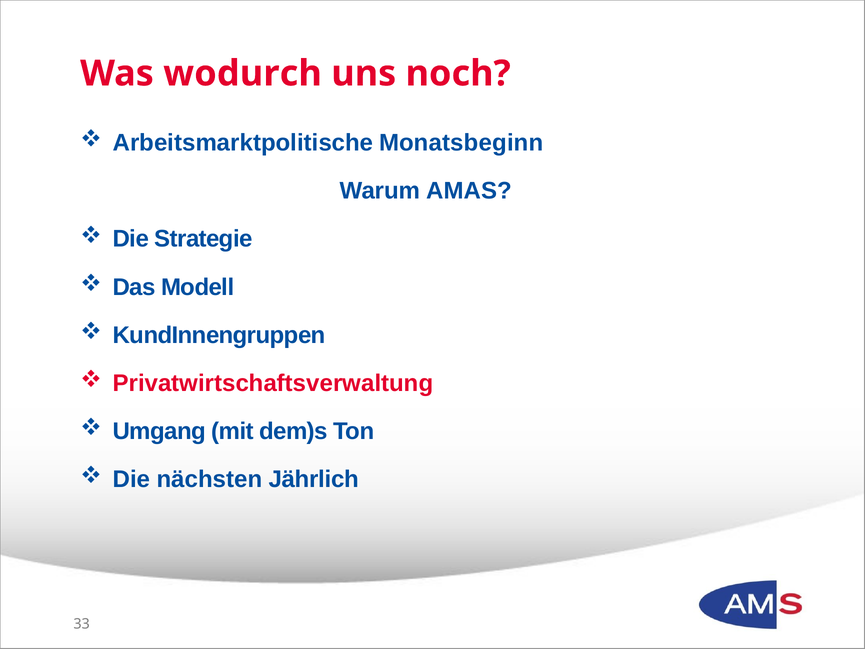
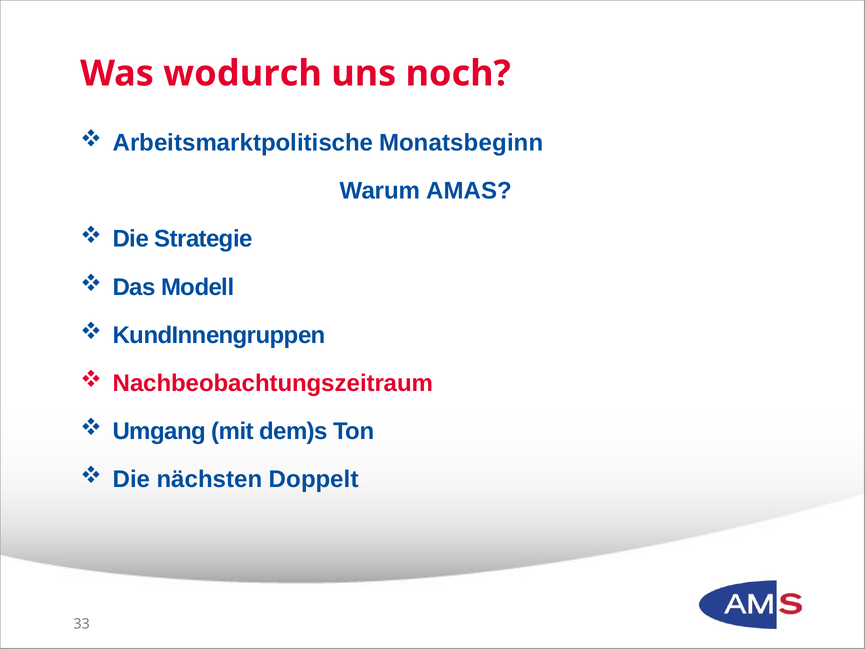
Privatwirtschaftsverwaltung: Privatwirtschaftsverwaltung -> Nachbeobachtungszeitraum
Jährlich: Jährlich -> Doppelt
